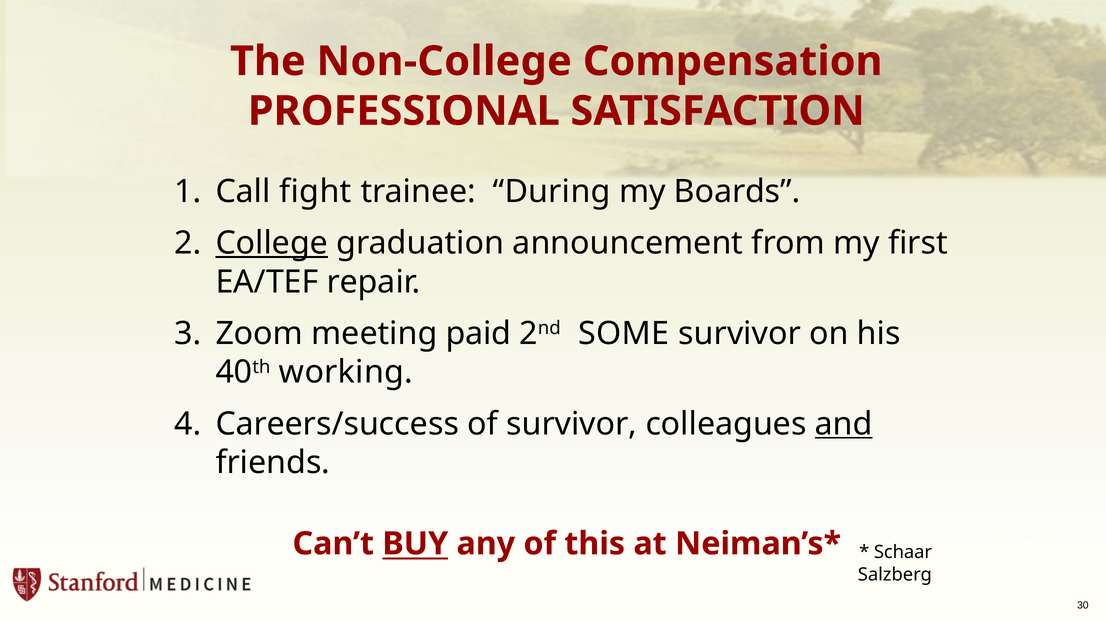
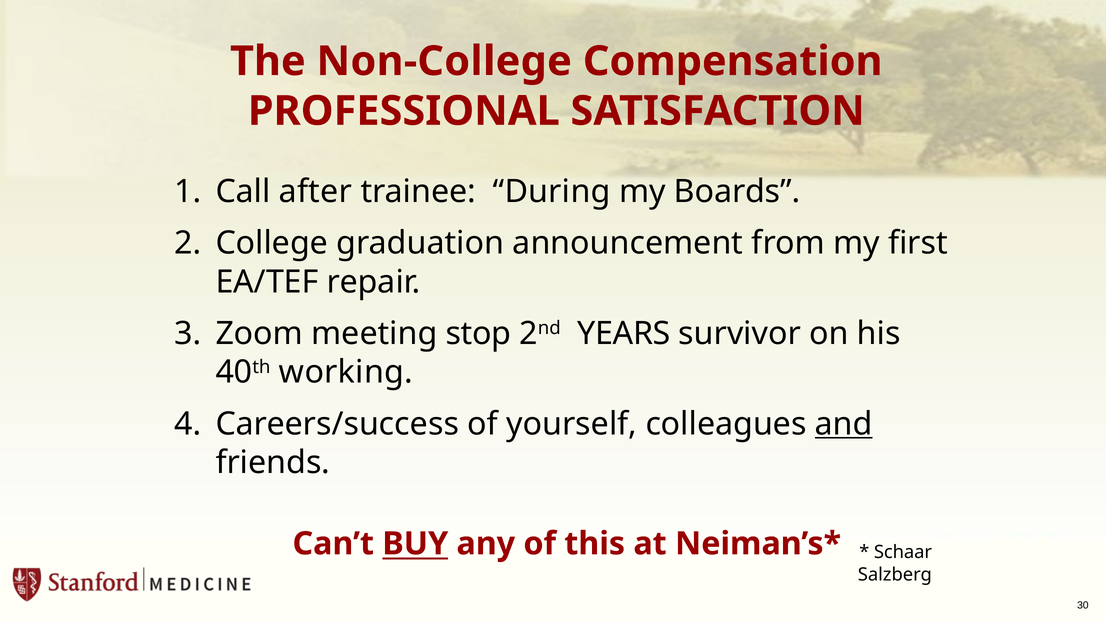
fight: fight -> after
College underline: present -> none
paid: paid -> stop
SOME: SOME -> YEARS
of survivor: survivor -> yourself
